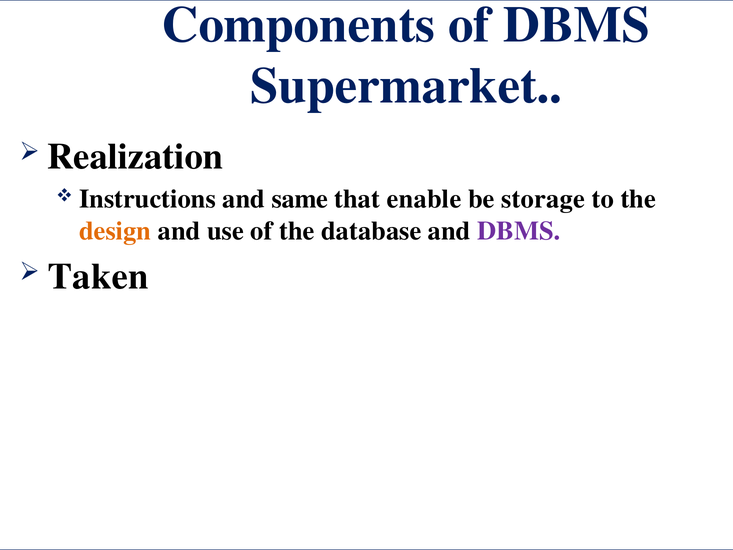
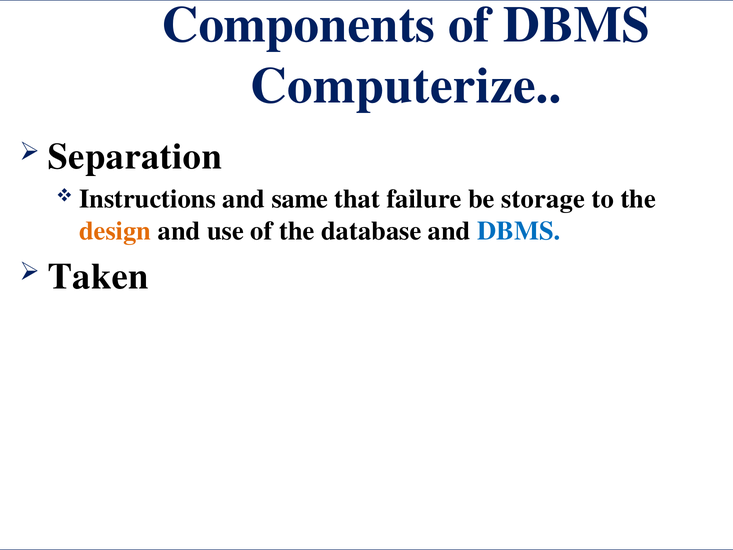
Supermarket: Supermarket -> Computerize
Realization: Realization -> Separation
enable: enable -> failure
DBMS at (519, 231) colour: purple -> blue
